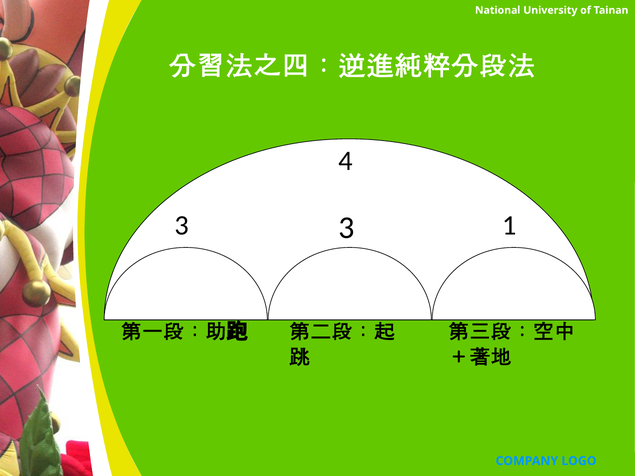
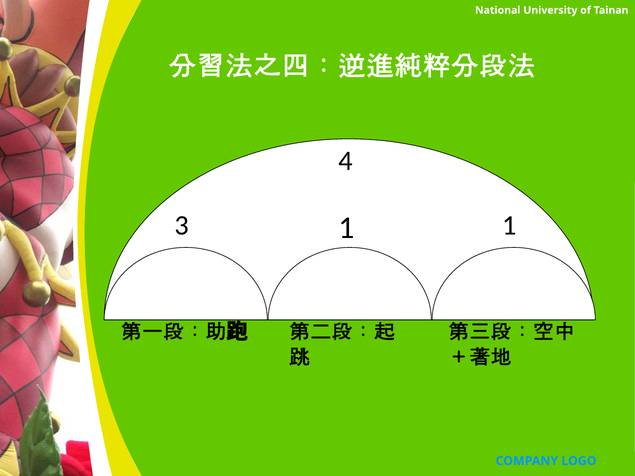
3 3: 3 -> 1
